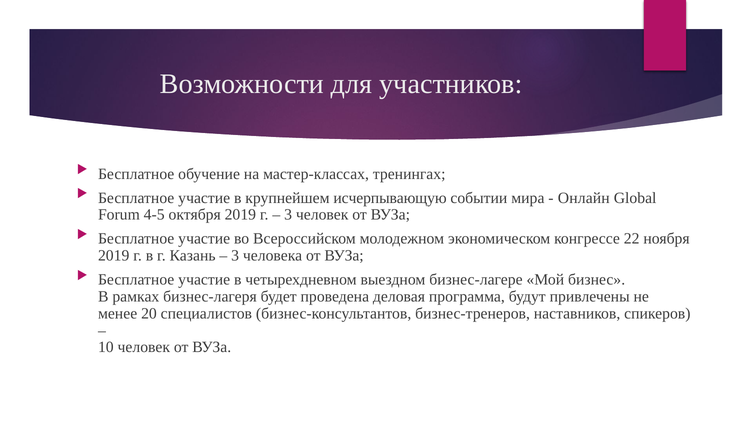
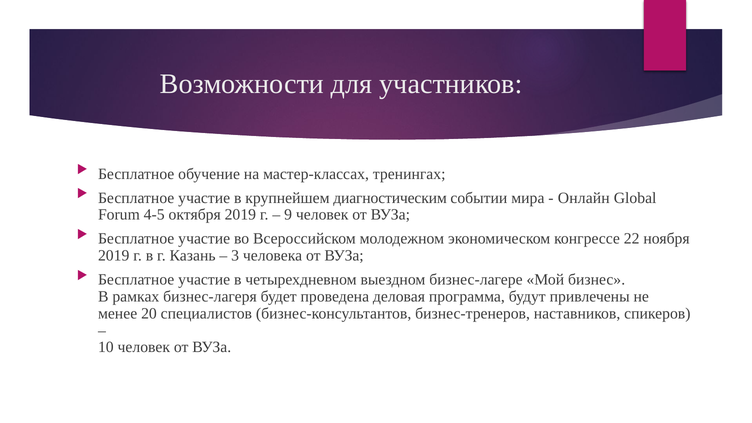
исчерпывающую: исчерпывающую -> диагностическим
3 at (288, 215): 3 -> 9
